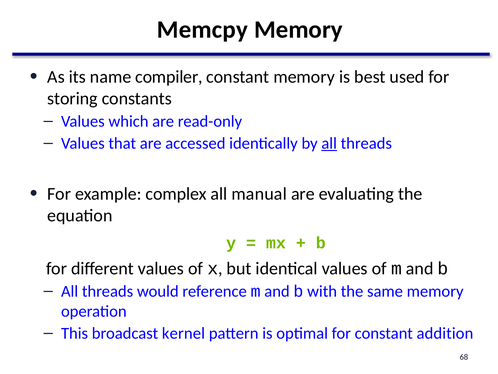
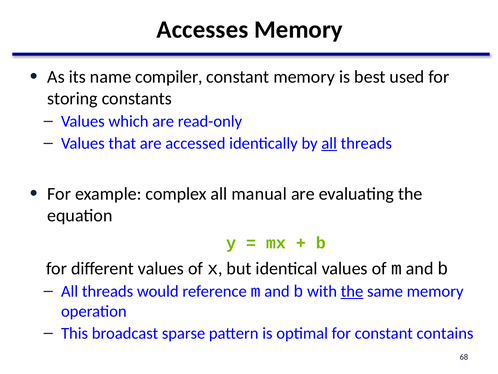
Memcpy: Memcpy -> Accesses
the at (352, 291) underline: none -> present
kernel: kernel -> sparse
addition: addition -> contains
